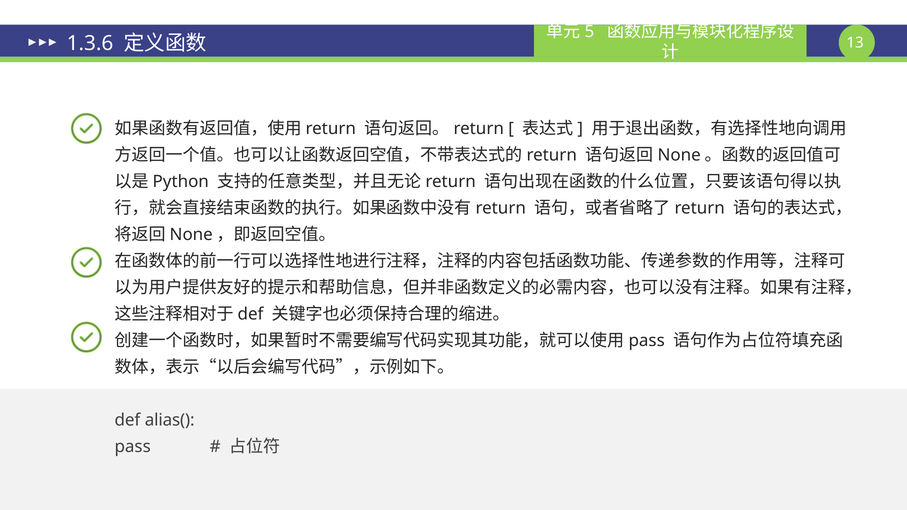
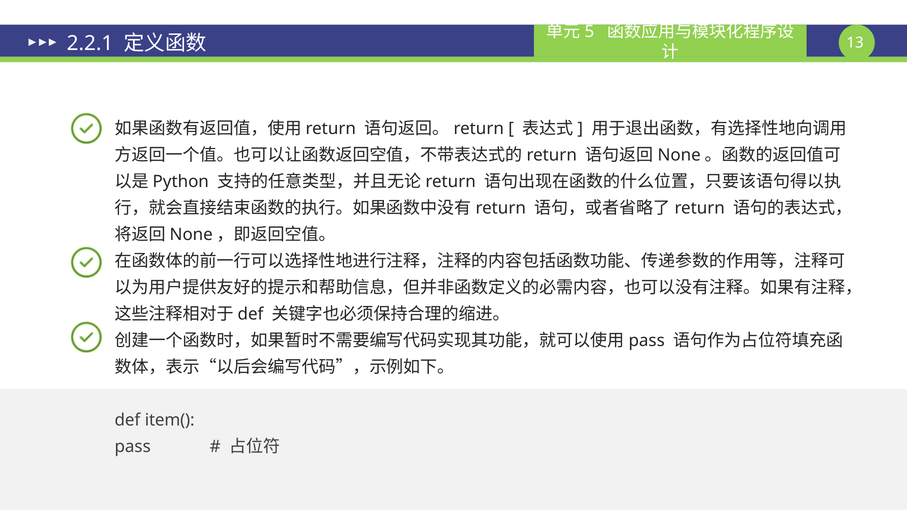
1.3.6: 1.3.6 -> 2.2.1
alias(: alias( -> item(
